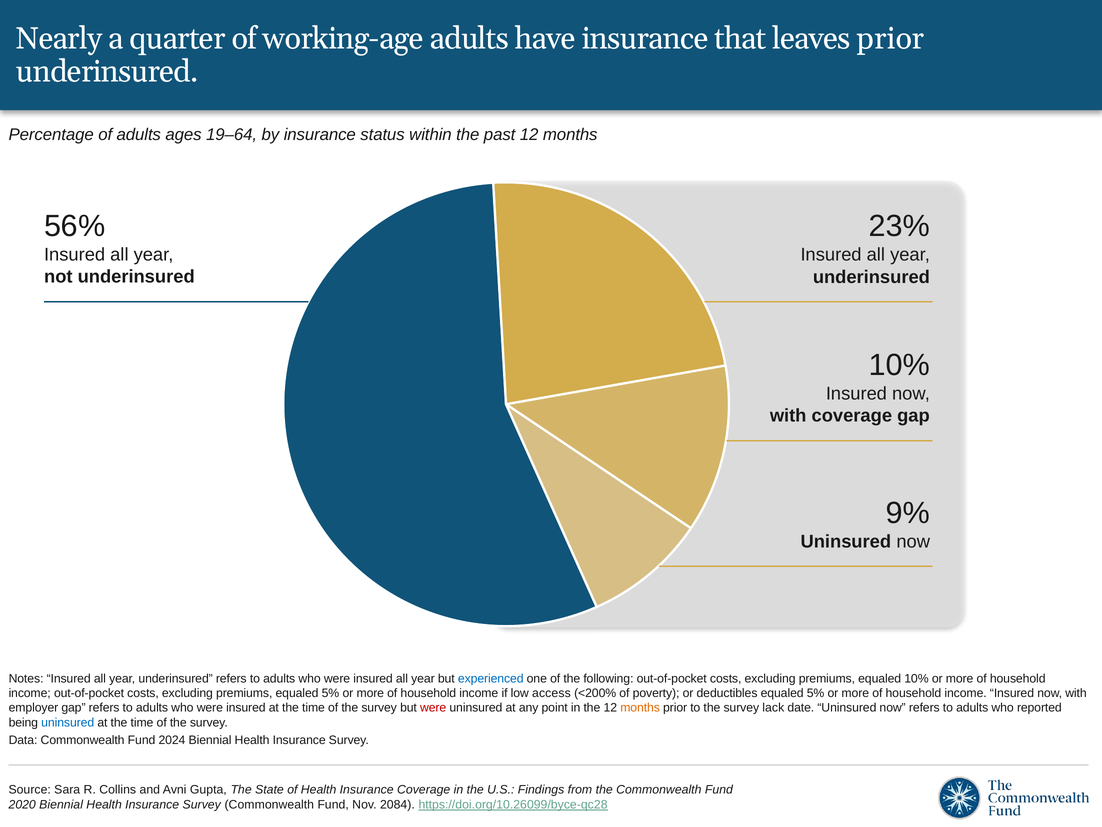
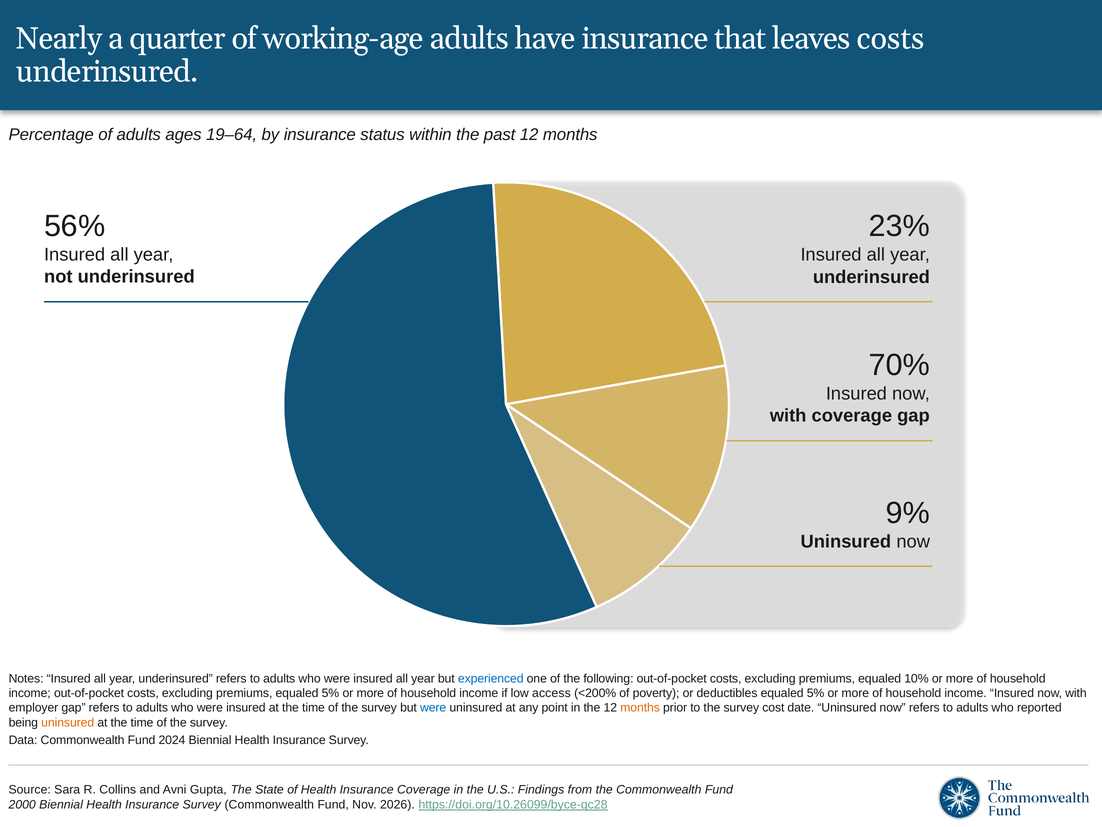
leaves prior: prior -> costs
10% at (899, 365): 10% -> 70%
were at (433, 707) colour: red -> blue
lack: lack -> cost
uninsured at (68, 722) colour: blue -> orange
2020: 2020 -> 2000
2084: 2084 -> 2026
